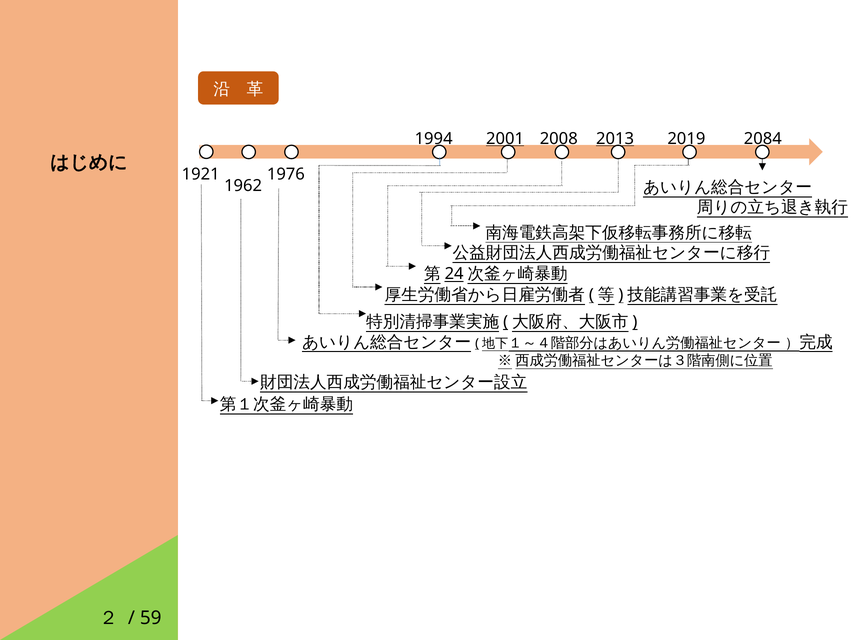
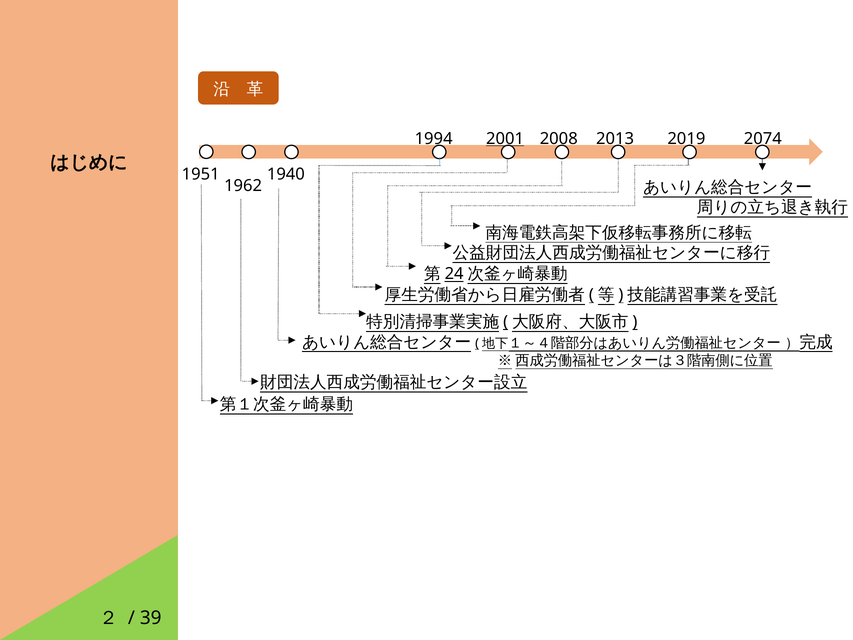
2013 underline: present -> none
2084: 2084 -> 2074
1921: 1921 -> 1951
1976: 1976 -> 1940
59: 59 -> 39
